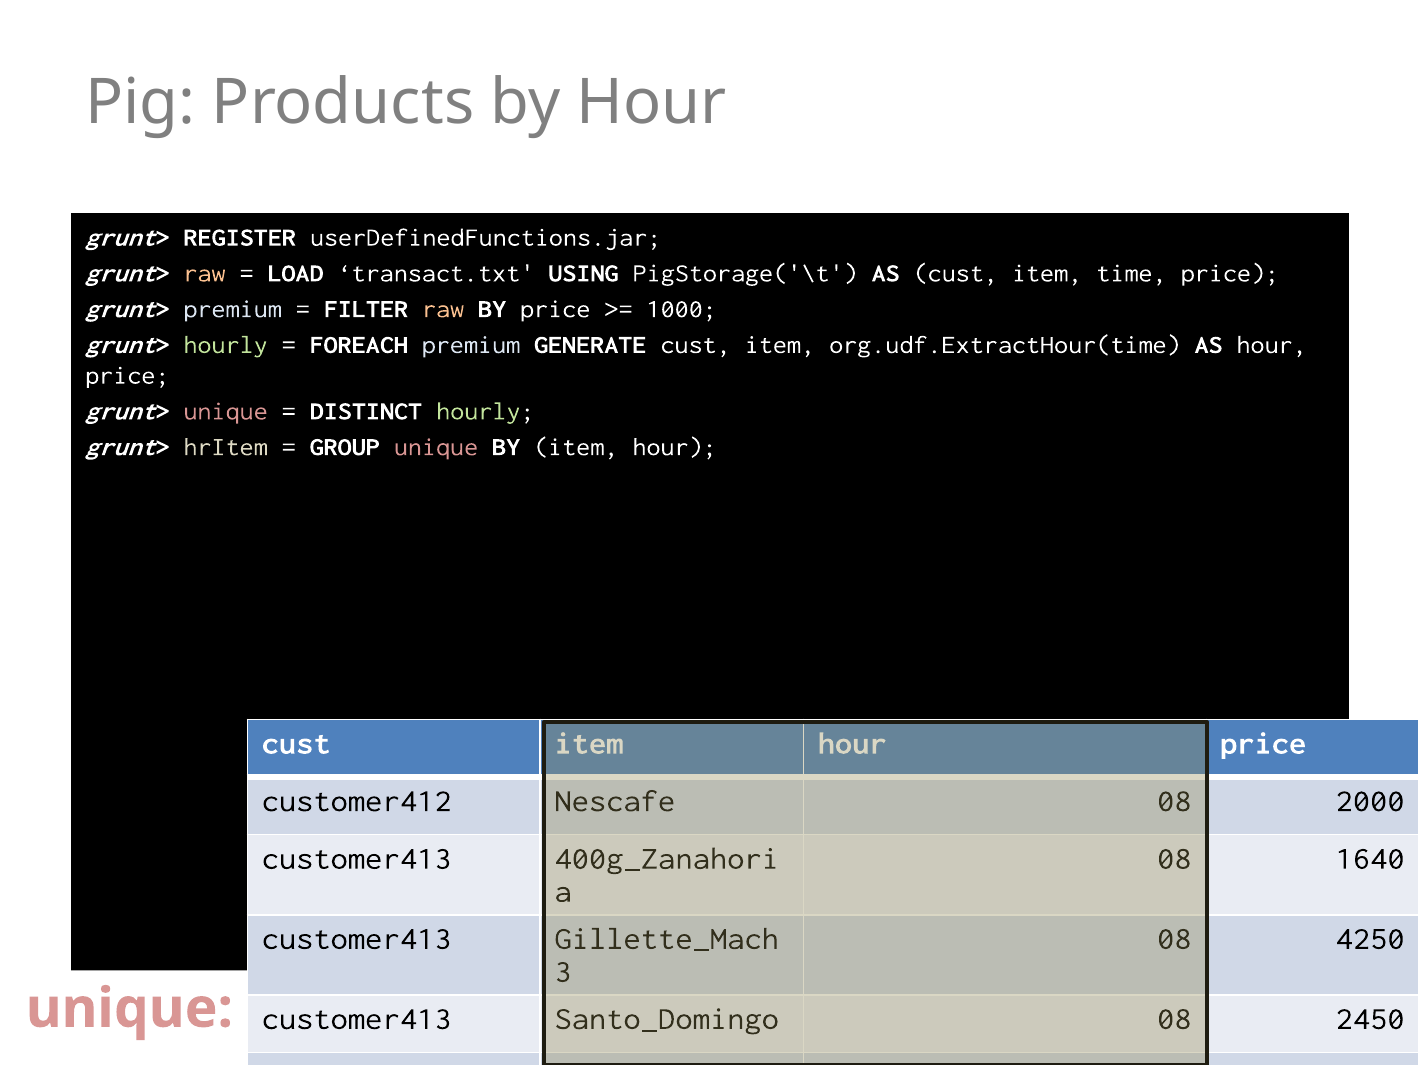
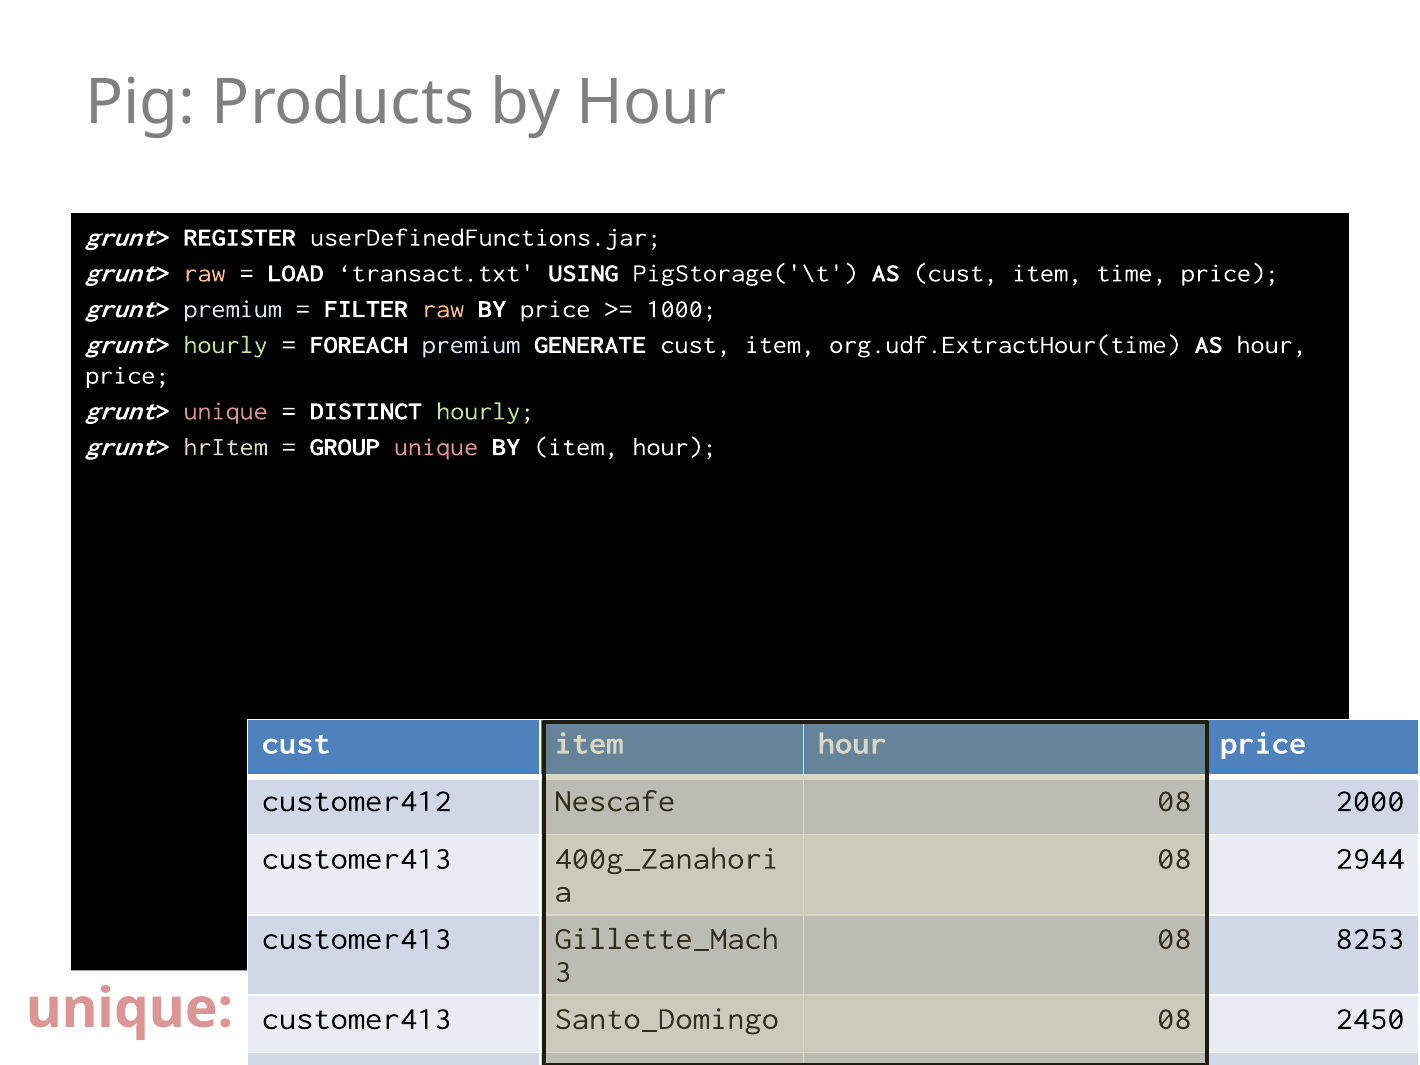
1640: 1640 -> 2944
4250: 4250 -> 8253
